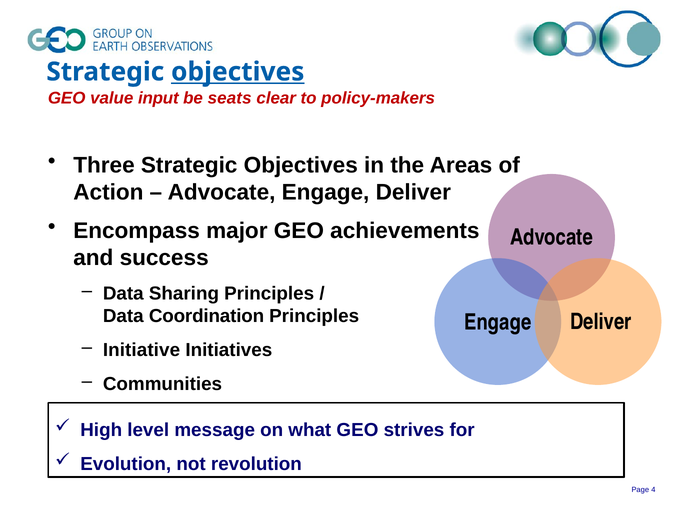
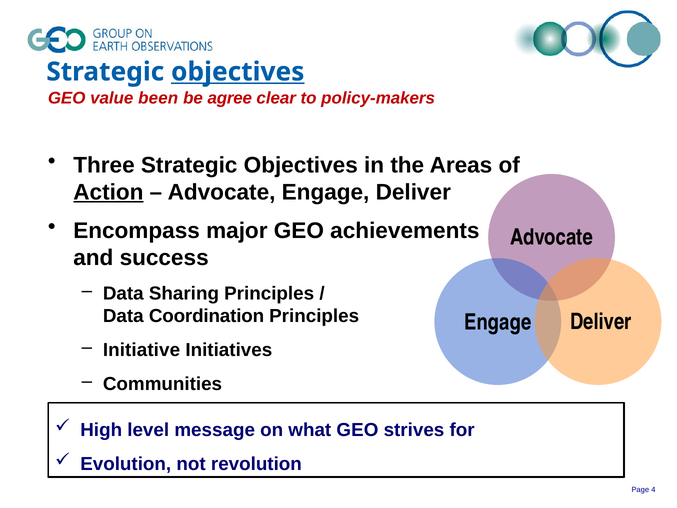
input: input -> been
seats: seats -> agree
Action underline: none -> present
